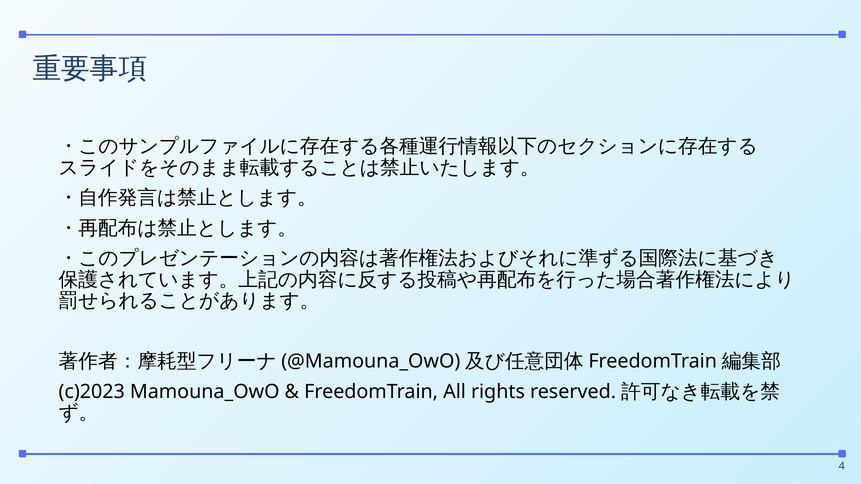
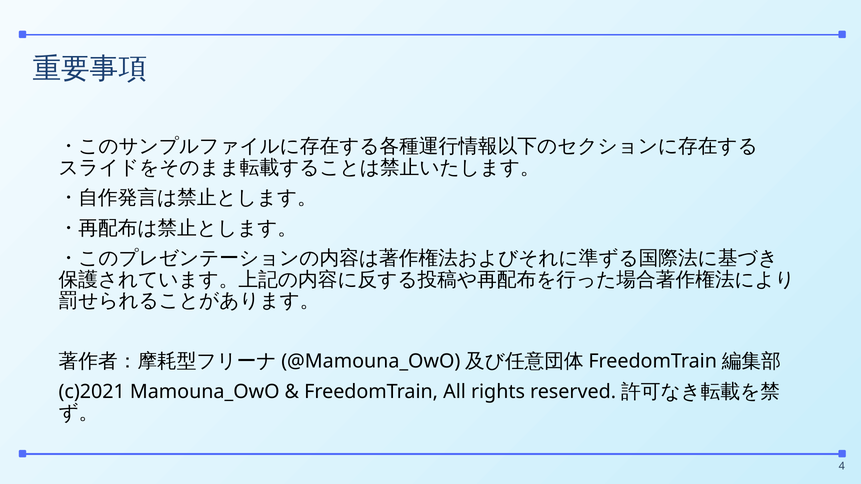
c)2023: c)2023 -> c)2021
